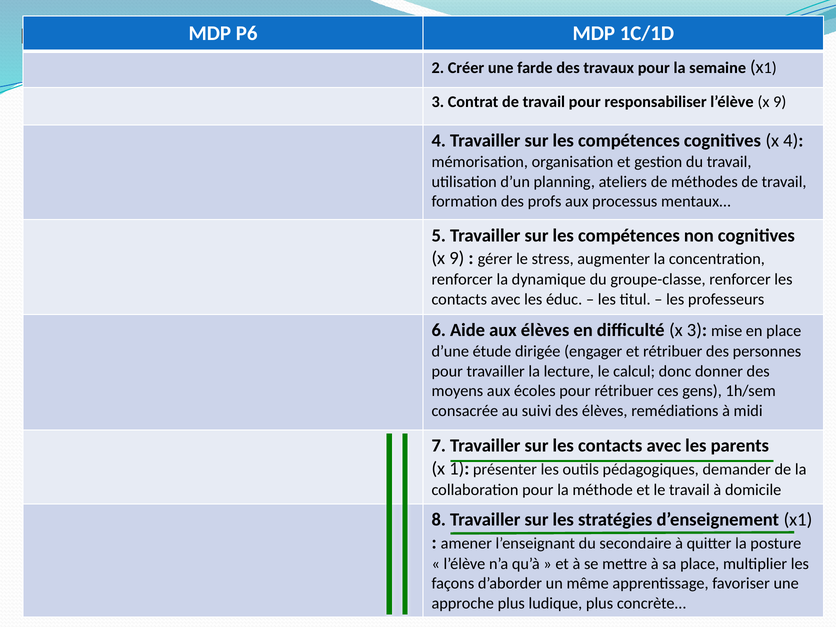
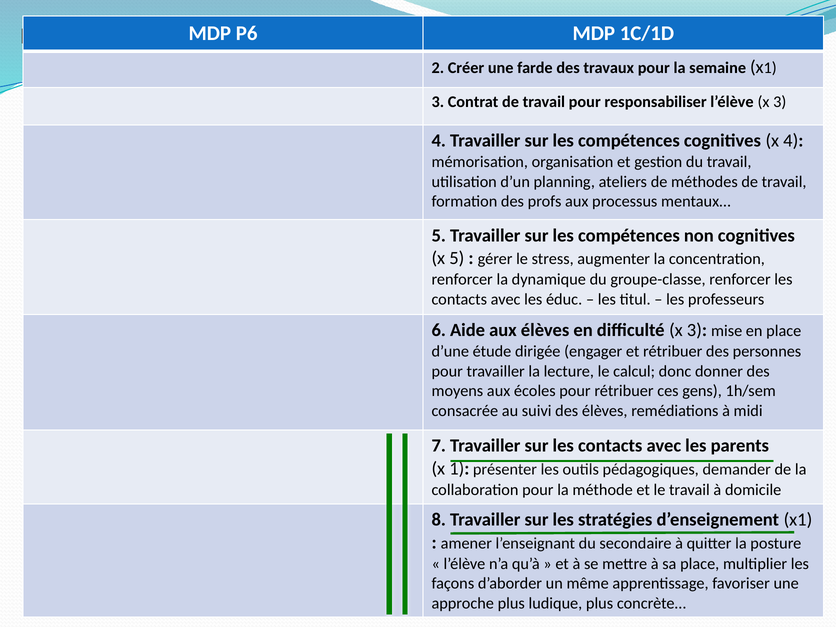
l’élève x 9: 9 -> 3
9 at (457, 258): 9 -> 5
